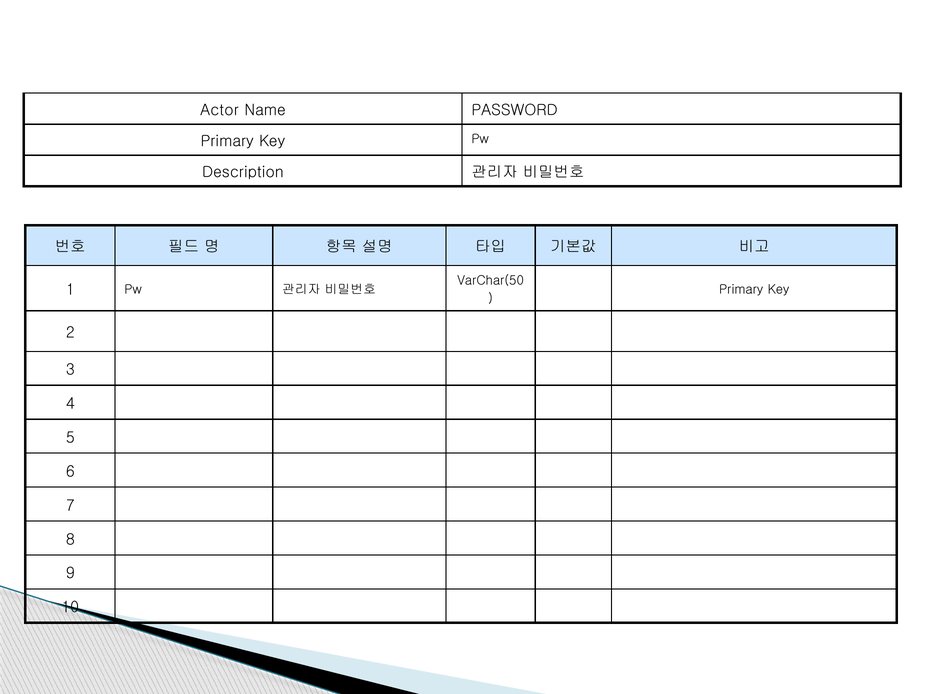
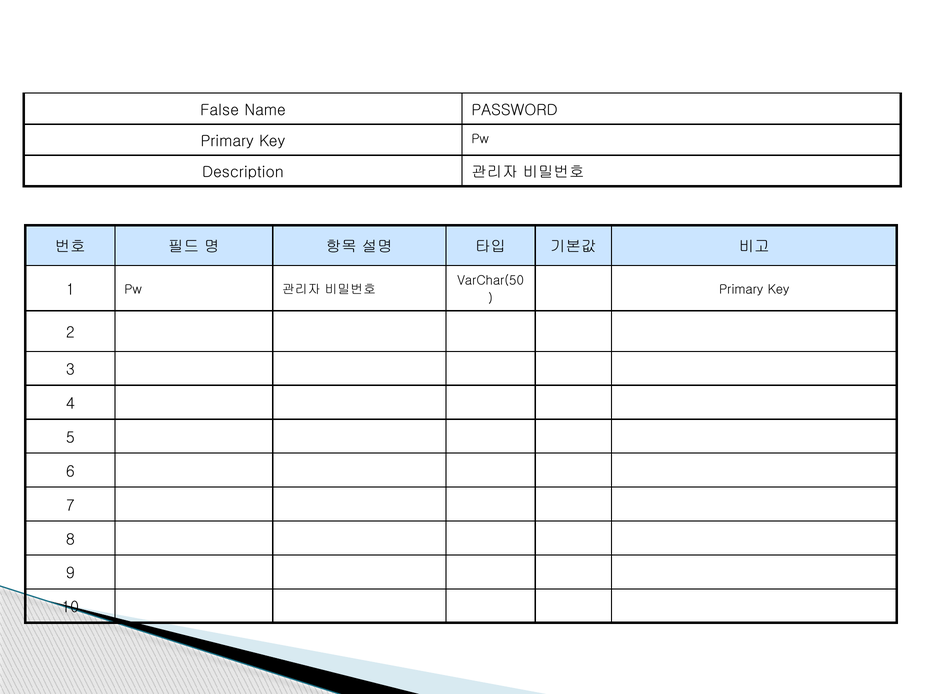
Actor: Actor -> False
